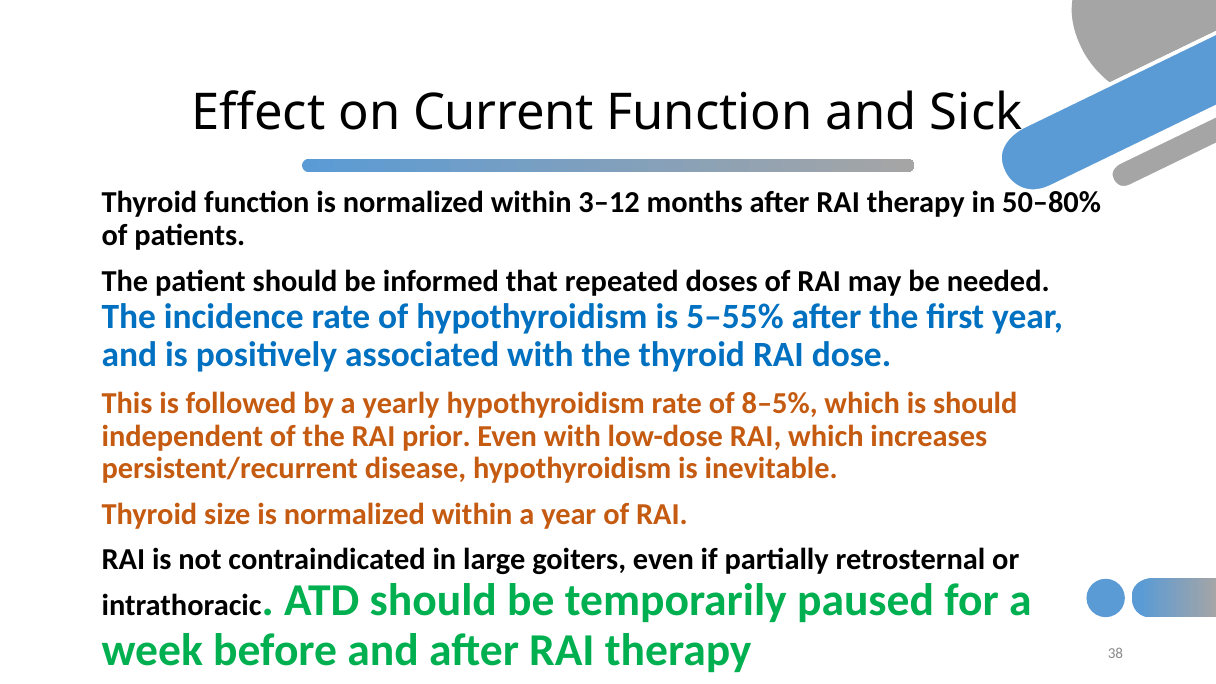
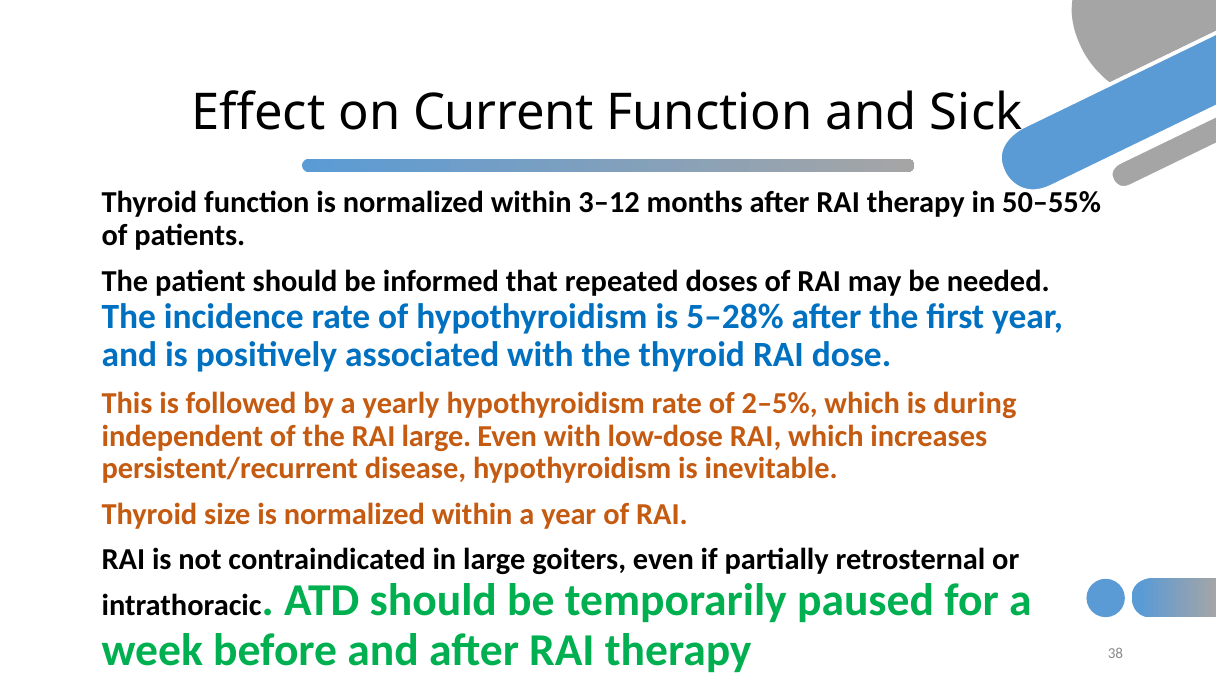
50–80%: 50–80% -> 50–55%
5–55%: 5–55% -> 5–28%
8–5%: 8–5% -> 2–5%
is should: should -> during
RAI prior: prior -> large
